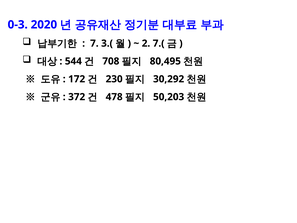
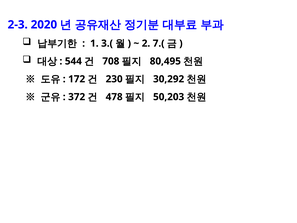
0-3: 0-3 -> 2-3
7: 7 -> 1
